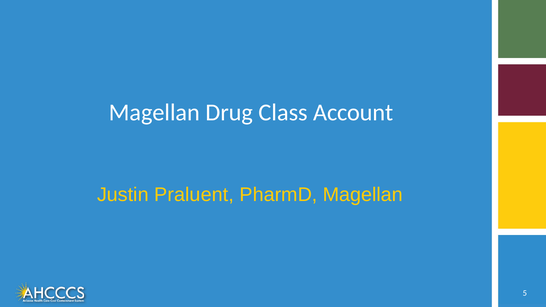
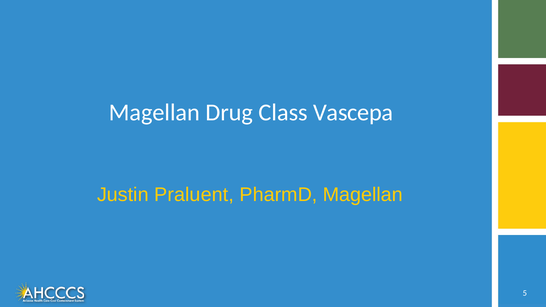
Account: Account -> Vascepa
